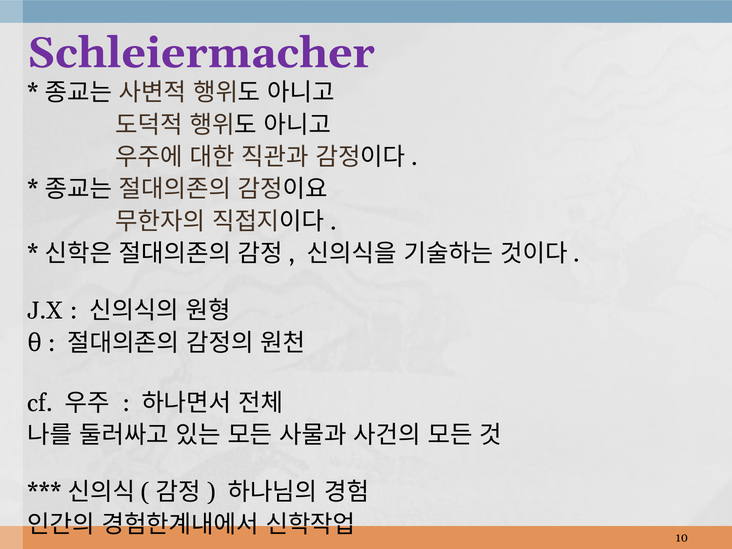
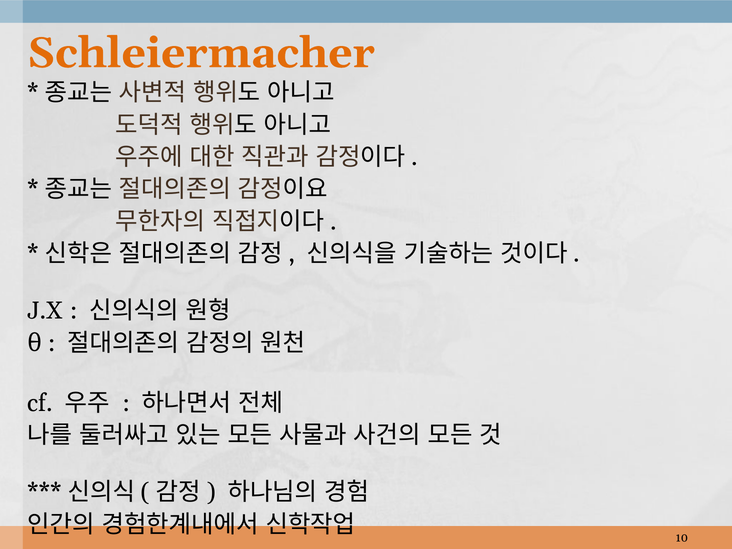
Schleiermacher colour: purple -> orange
